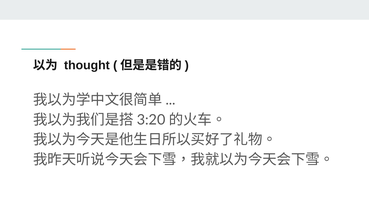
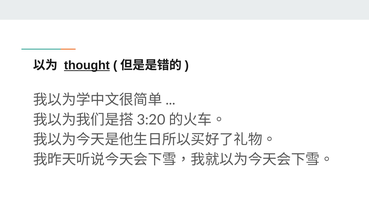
thought underline: none -> present
